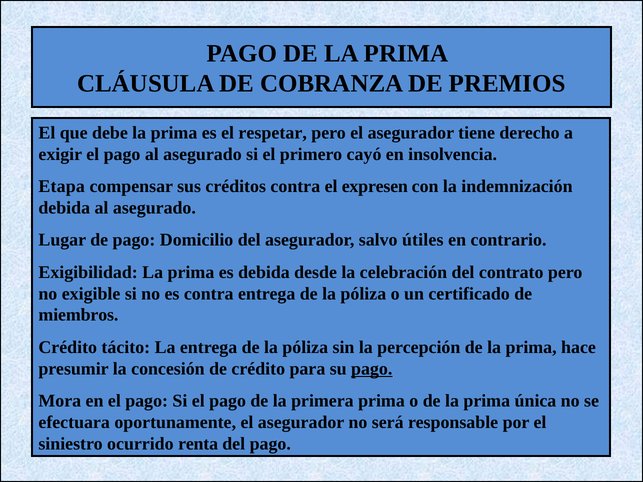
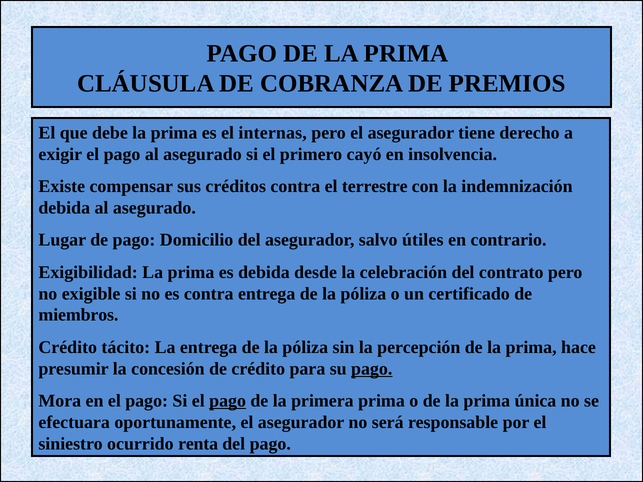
respetar: respetar -> internas
Etapa: Etapa -> Existe
expresen: expresen -> terrestre
pago at (228, 401) underline: none -> present
